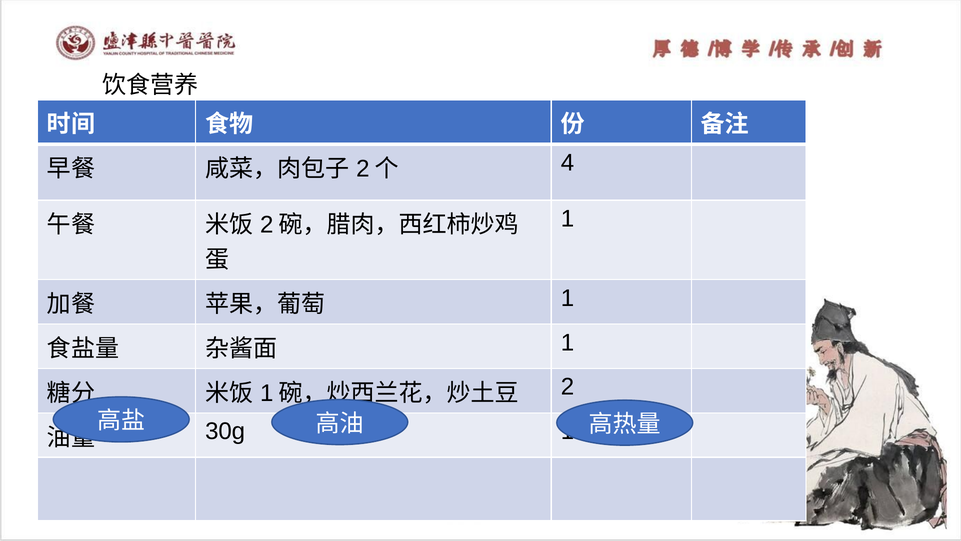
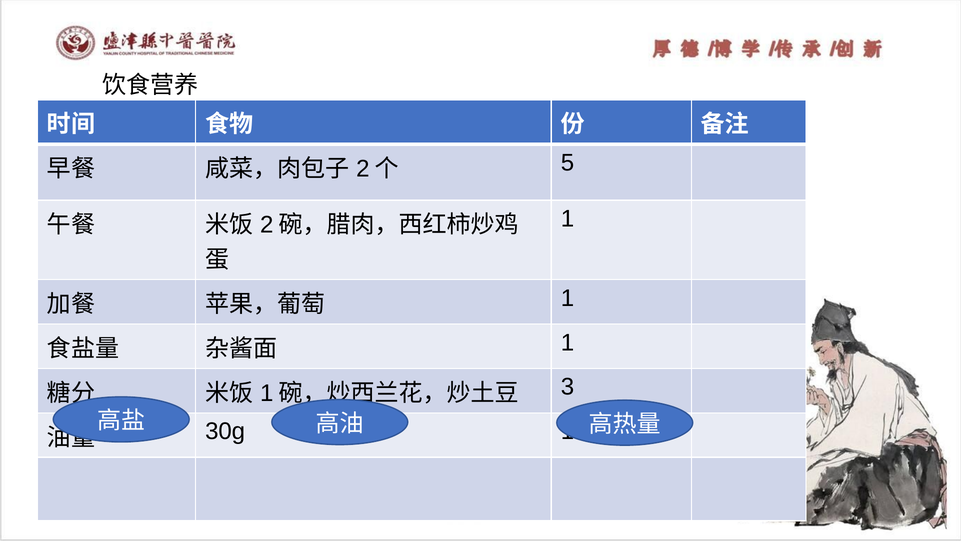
4: 4 -> 5
2: 2 -> 3
